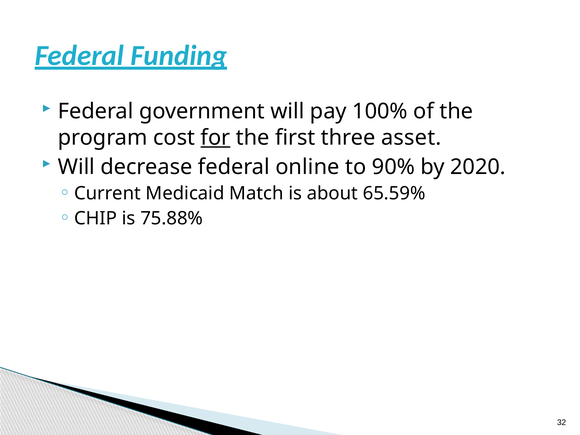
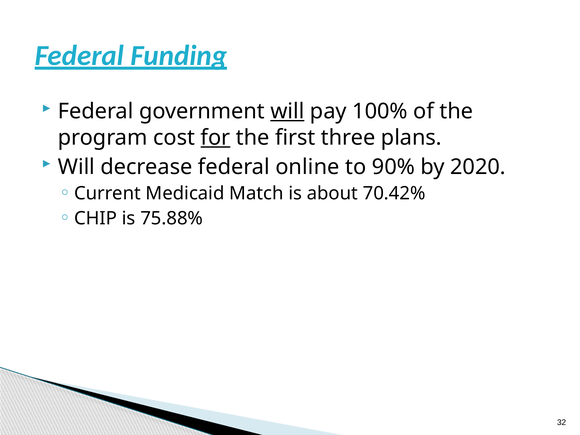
will at (287, 111) underline: none -> present
asset: asset -> plans
65.59%: 65.59% -> 70.42%
